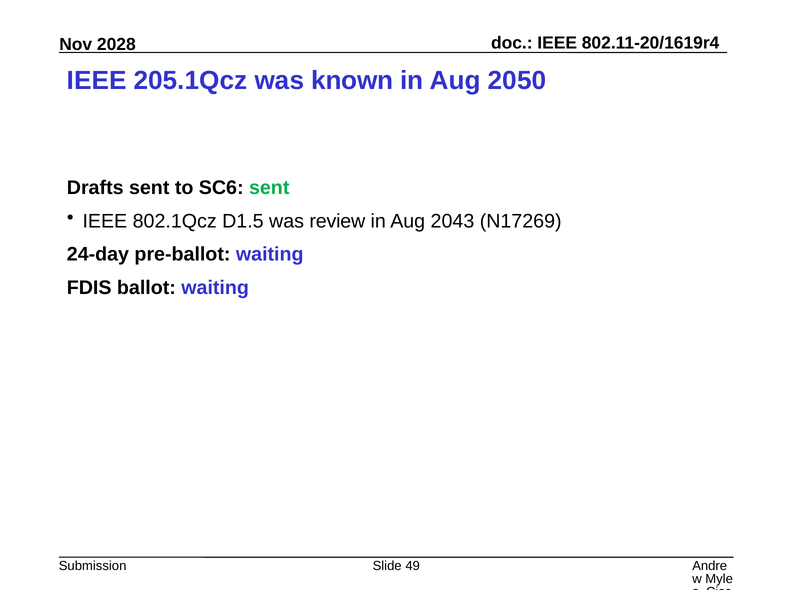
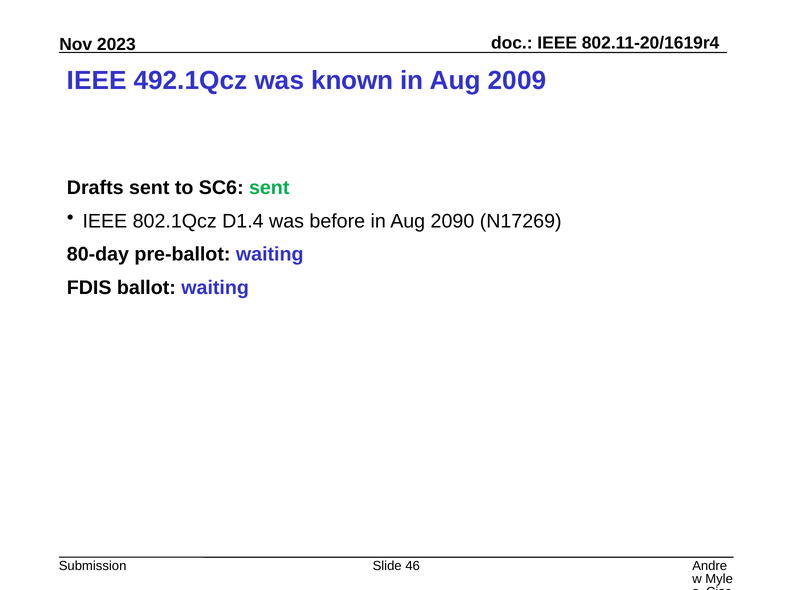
2028: 2028 -> 2023
205.1Qcz: 205.1Qcz -> 492.1Qcz
2050: 2050 -> 2009
D1.5: D1.5 -> D1.4
review: review -> before
2043: 2043 -> 2090
24-day: 24-day -> 80-day
49: 49 -> 46
